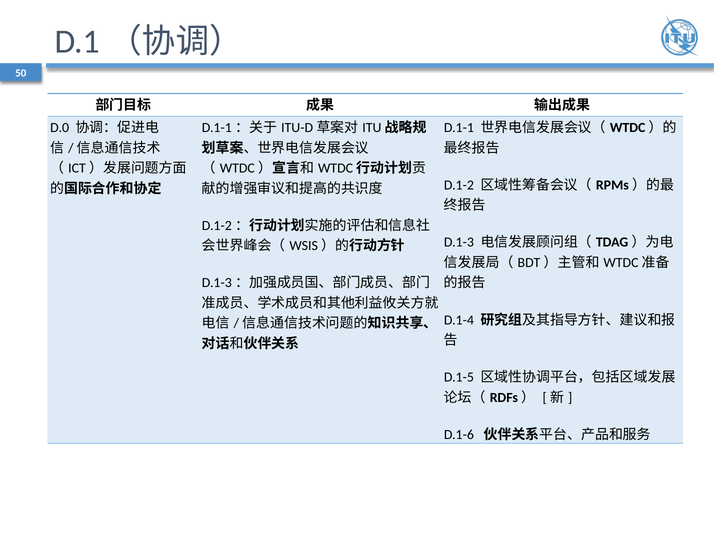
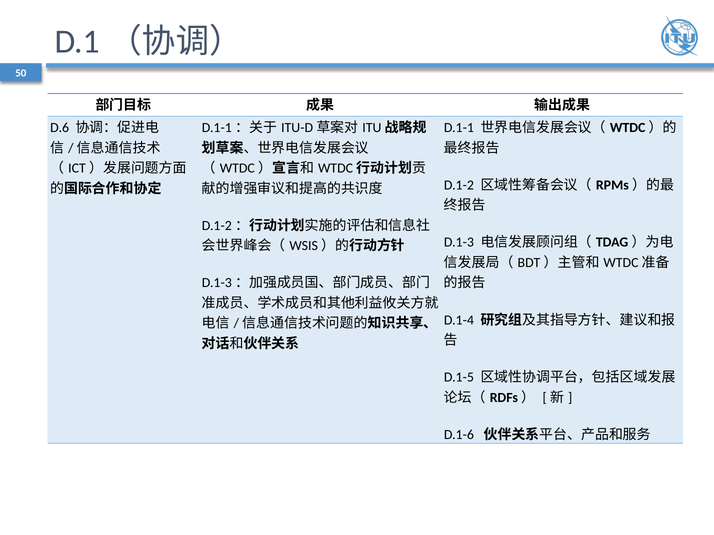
D.0: D.0 -> D.6
